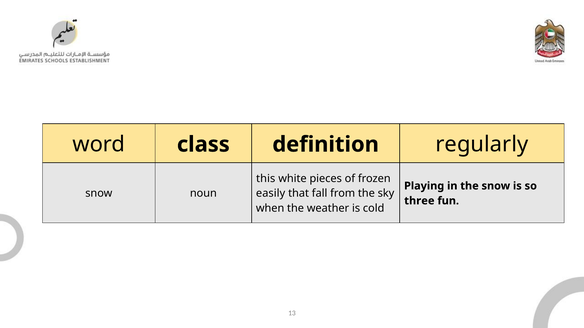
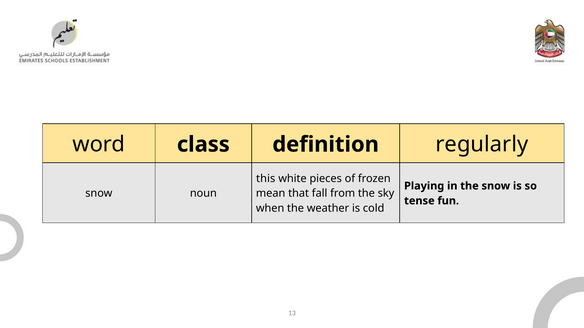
easily: easily -> mean
three: three -> tense
